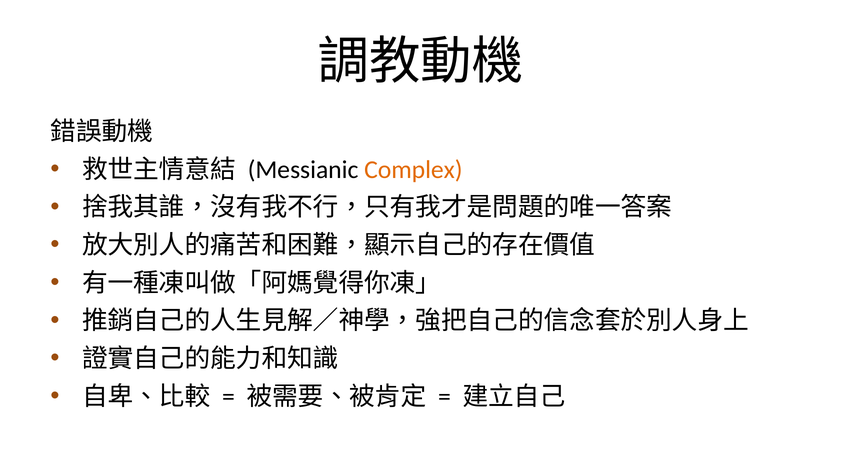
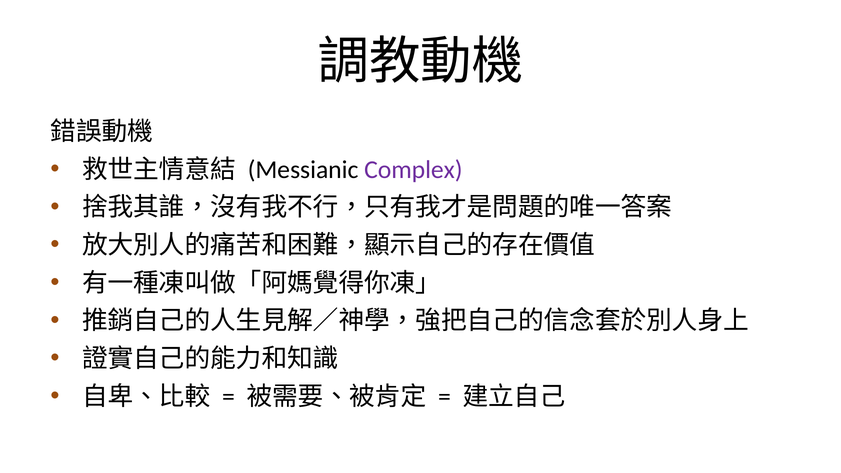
Complex colour: orange -> purple
